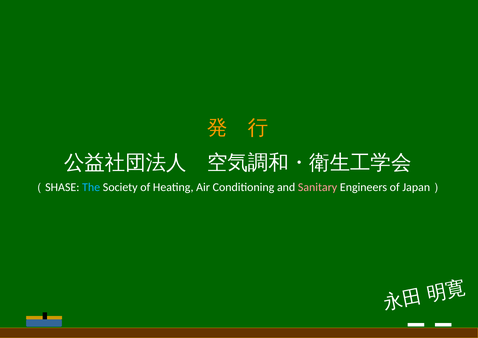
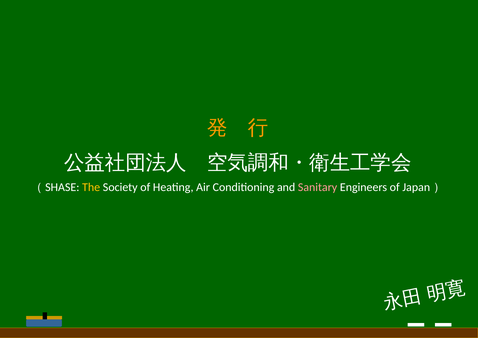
The colour: light blue -> yellow
